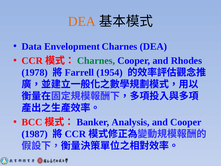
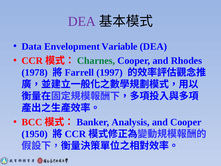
DEA at (82, 21) colour: orange -> purple
Envelopment Charnes: Charnes -> Variable
1954: 1954 -> 1997
1987: 1987 -> 1950
